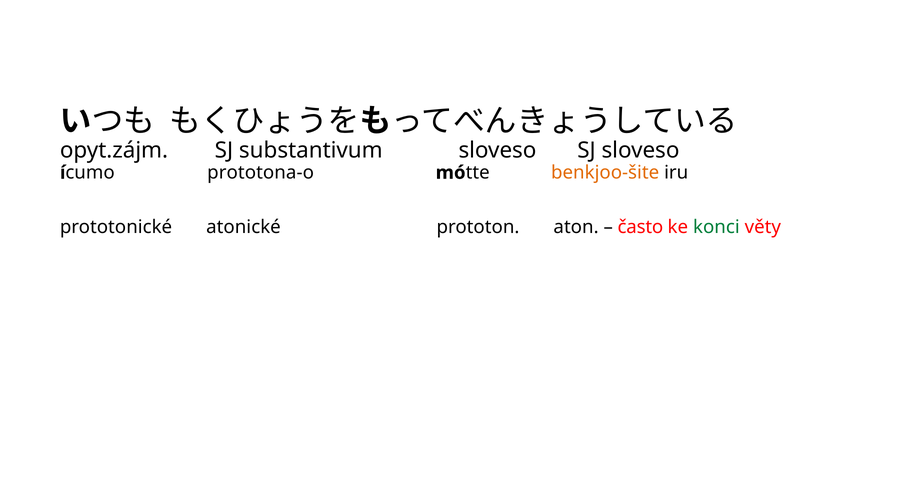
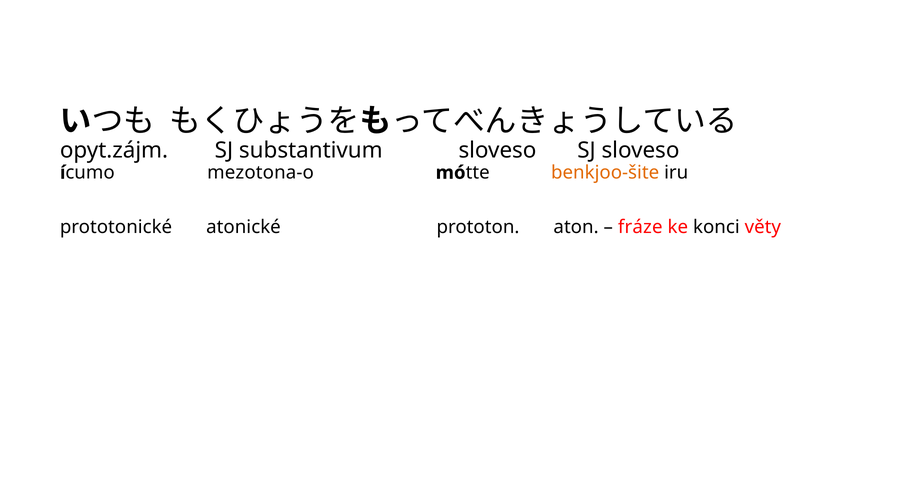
prototona-o: prototona-o -> mezotona-o
často: často -> fráze
konci colour: green -> black
